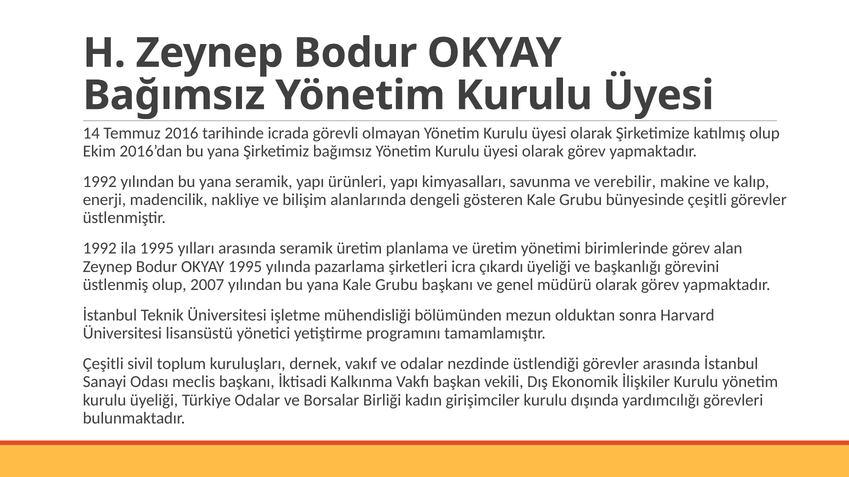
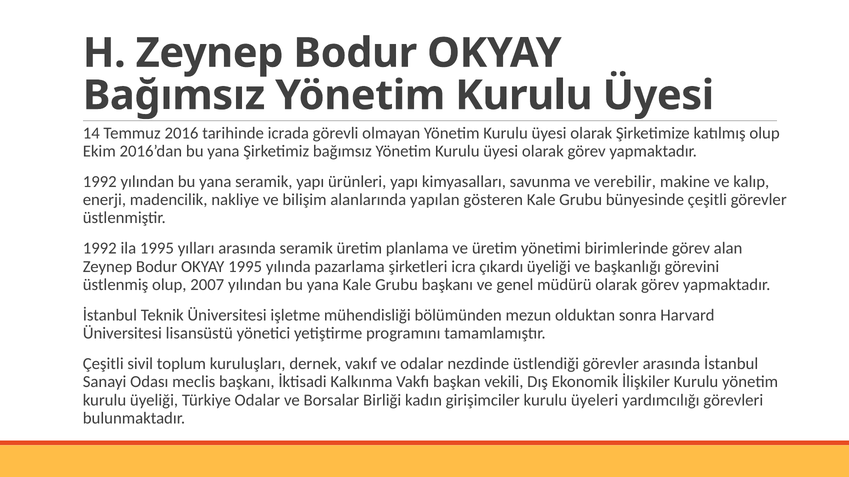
dengeli: dengeli -> yapılan
dışında: dışında -> üyeleri
